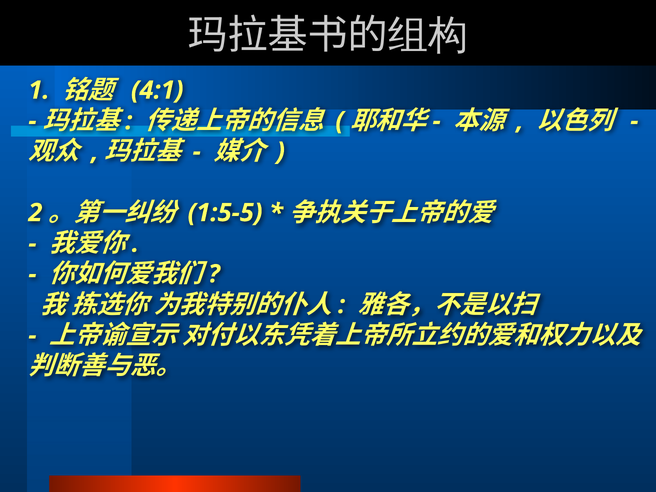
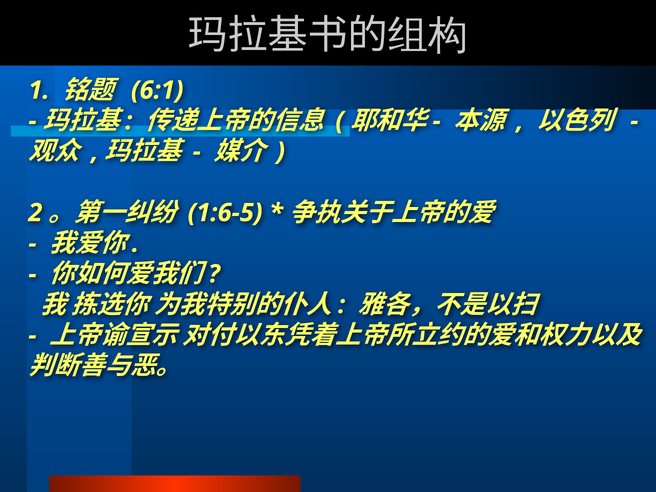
4:1: 4:1 -> 6:1
1:5-5: 1:5-5 -> 1:6-5
